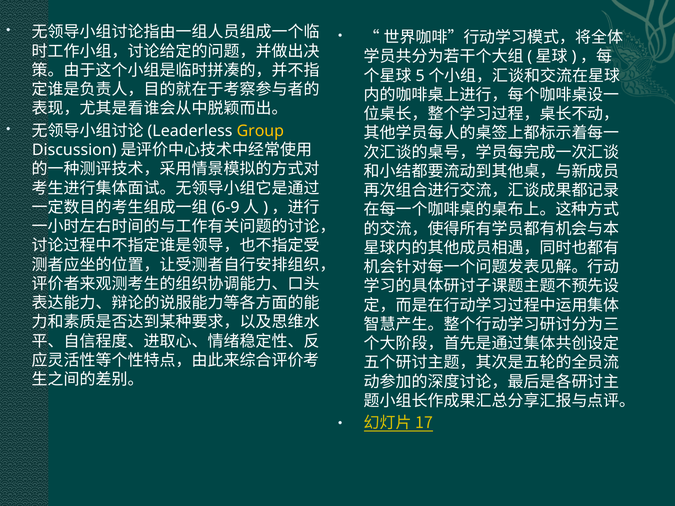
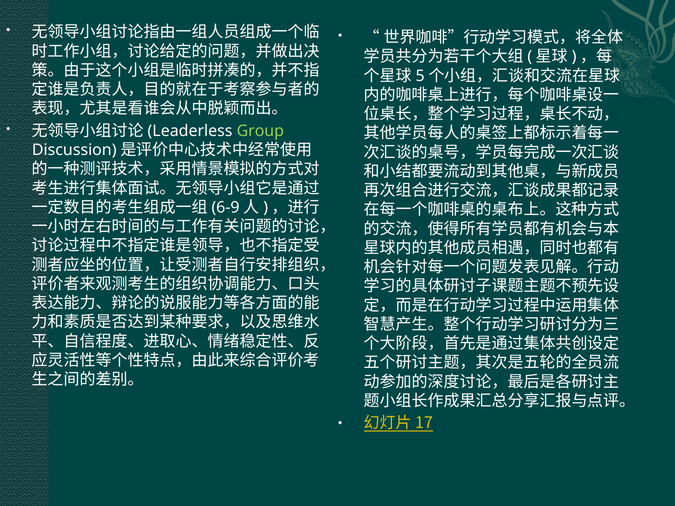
Group colour: yellow -> light green
